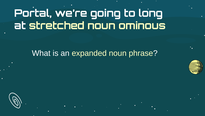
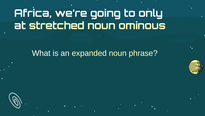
Portal: Portal -> Africa
long: long -> only
